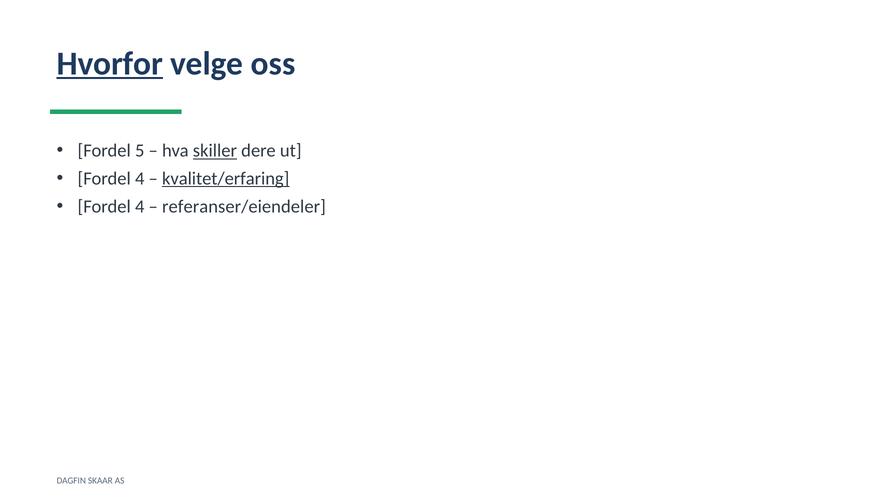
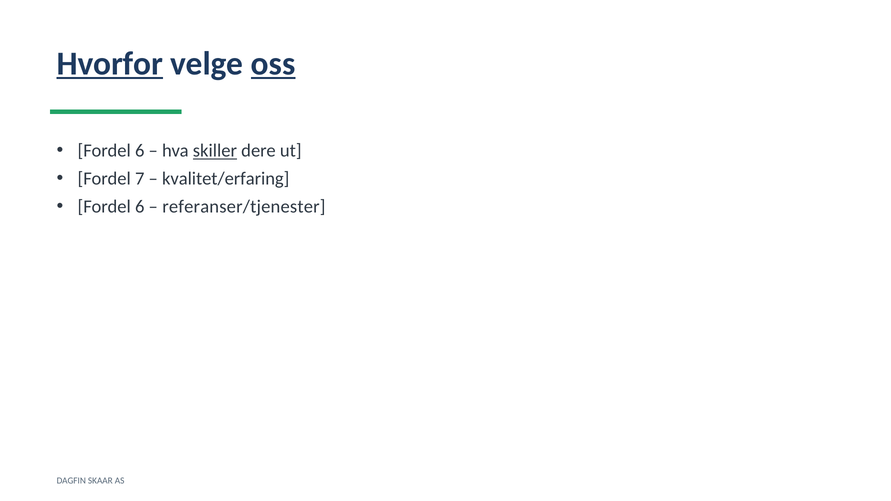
oss underline: none -> present
5 at (140, 151): 5 -> 6
4 at (140, 179): 4 -> 7
kvalitet/erfaring underline: present -> none
4 at (140, 207): 4 -> 6
referanser/eiendeler: referanser/eiendeler -> referanser/tjenester
